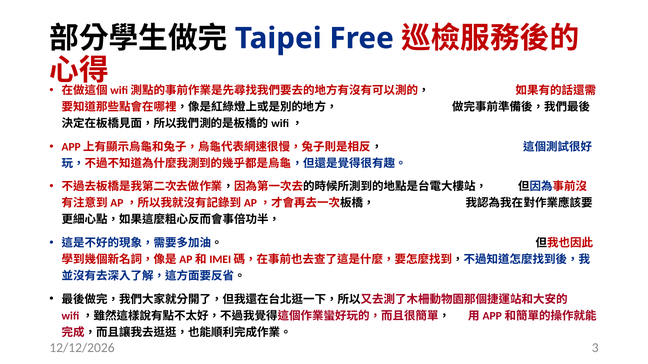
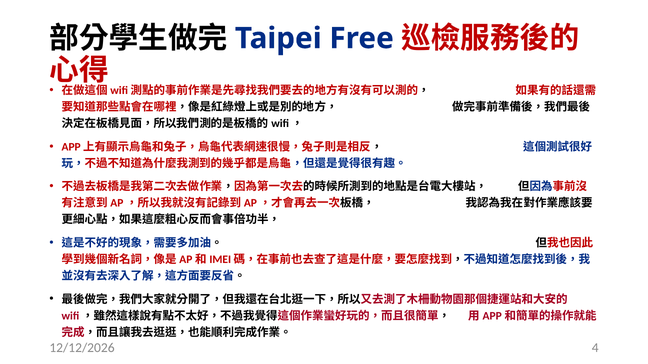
3: 3 -> 4
